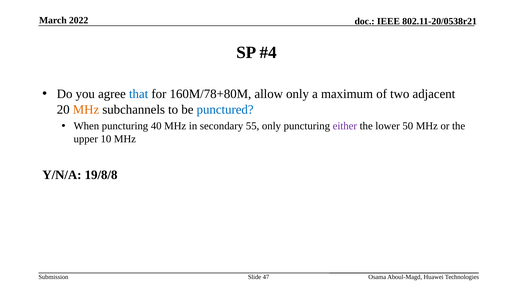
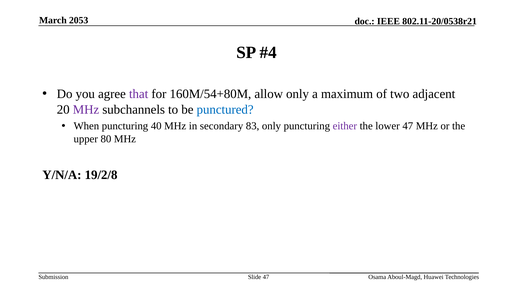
2022: 2022 -> 2053
that colour: blue -> purple
160M/78+80M: 160M/78+80M -> 160M/54+80M
MHz at (86, 109) colour: orange -> purple
55: 55 -> 83
lower 50: 50 -> 47
10: 10 -> 80
19/8/8: 19/8/8 -> 19/2/8
